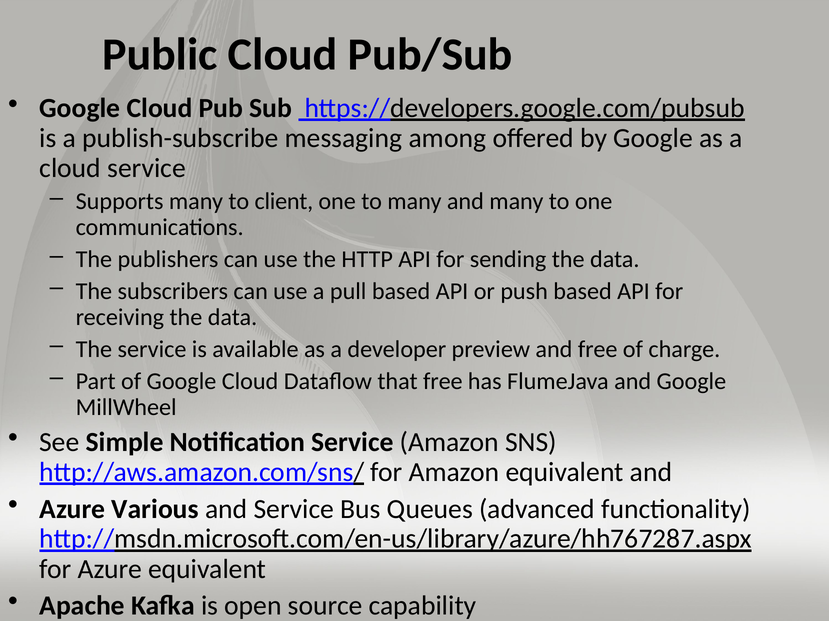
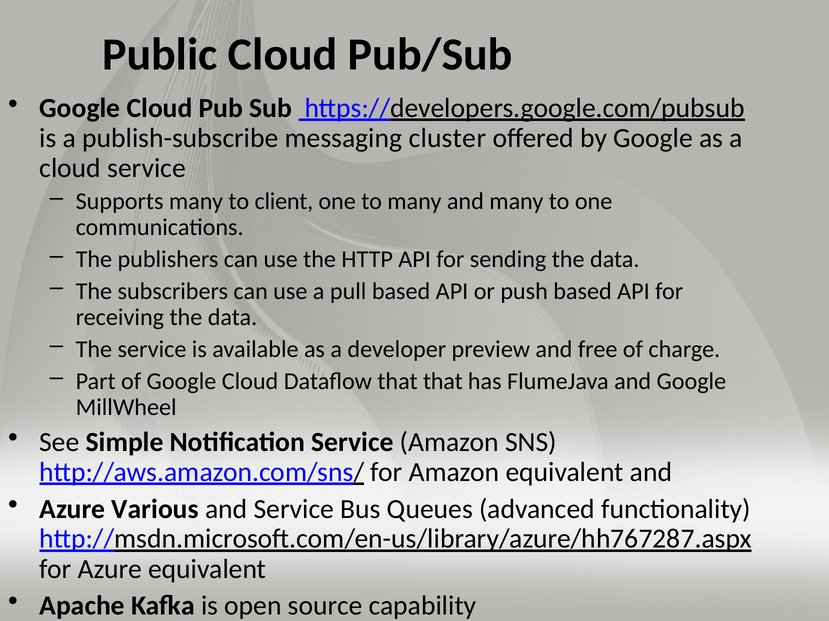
among: among -> cluster
that free: free -> that
